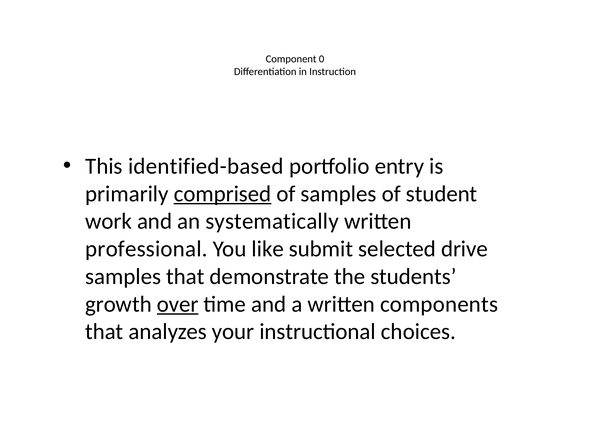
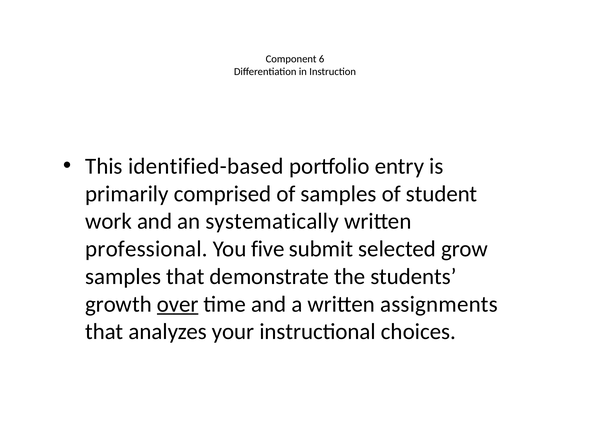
0: 0 -> 6
comprised underline: present -> none
like: like -> five
drive: drive -> grow
components: components -> assignments
